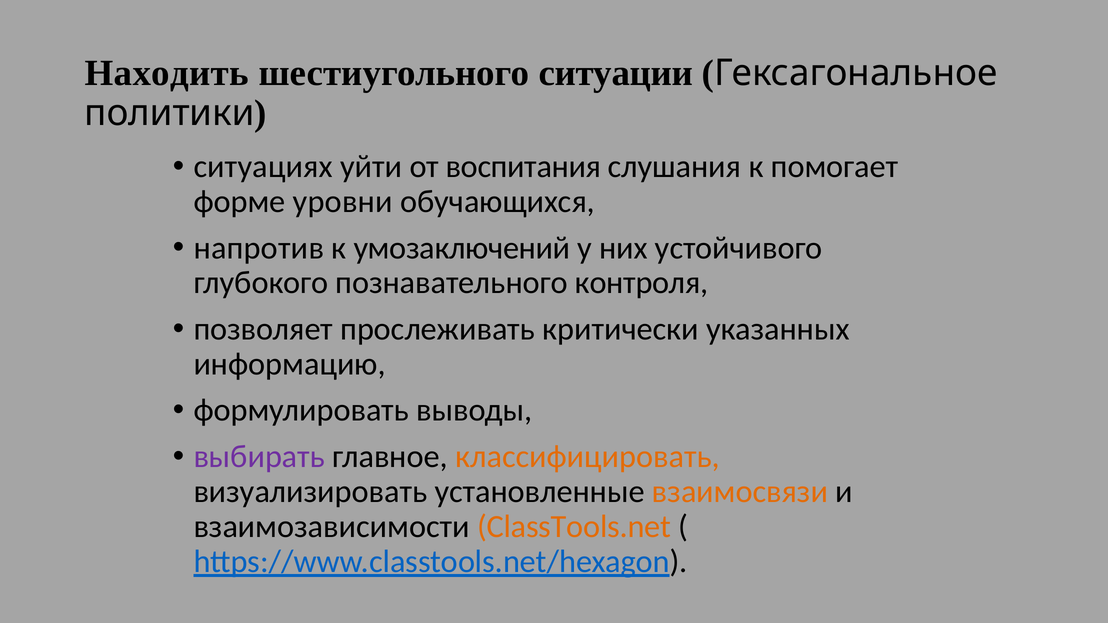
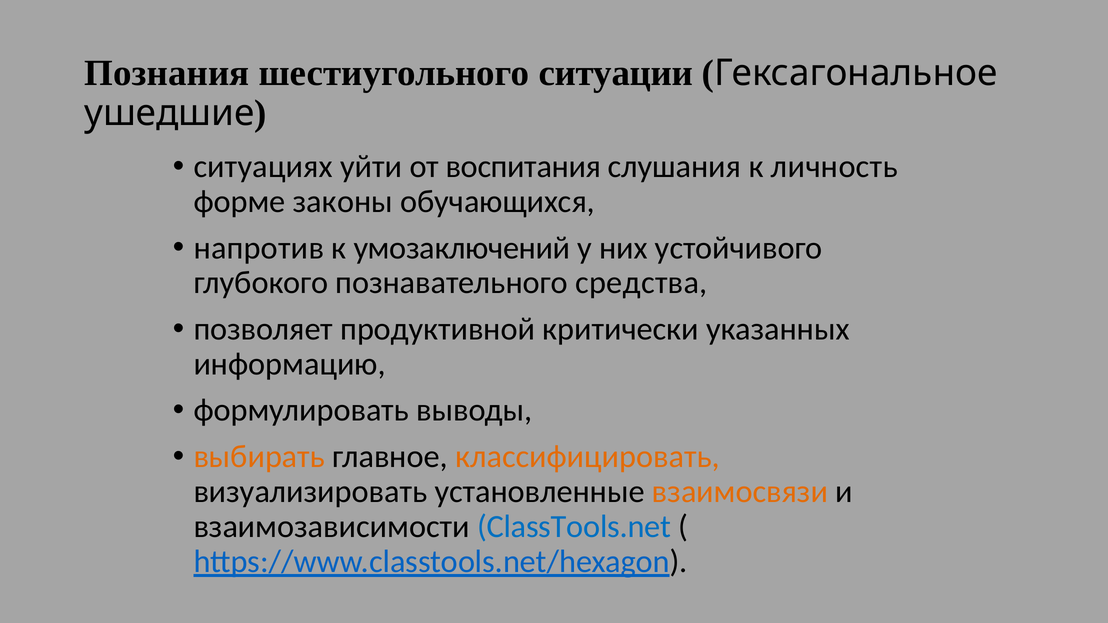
Находить: Находить -> Познания
политики: политики -> ушедшие
помогает: помогает -> личность
уровни: уровни -> законы
контроля: контроля -> средства
прослеживать: прослеживать -> продуктивной
выбирать colour: purple -> orange
ClassTools.net colour: orange -> blue
